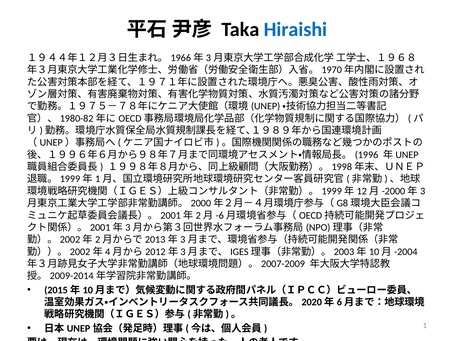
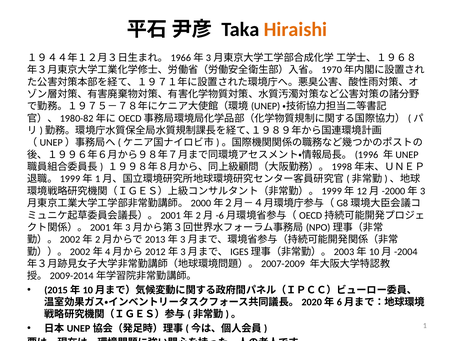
Hiraishi colour: blue -> orange
